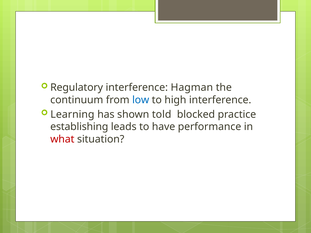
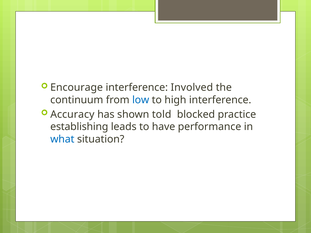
Regulatory: Regulatory -> Encourage
Hagman: Hagman -> Involved
Learning: Learning -> Accuracy
what colour: red -> blue
